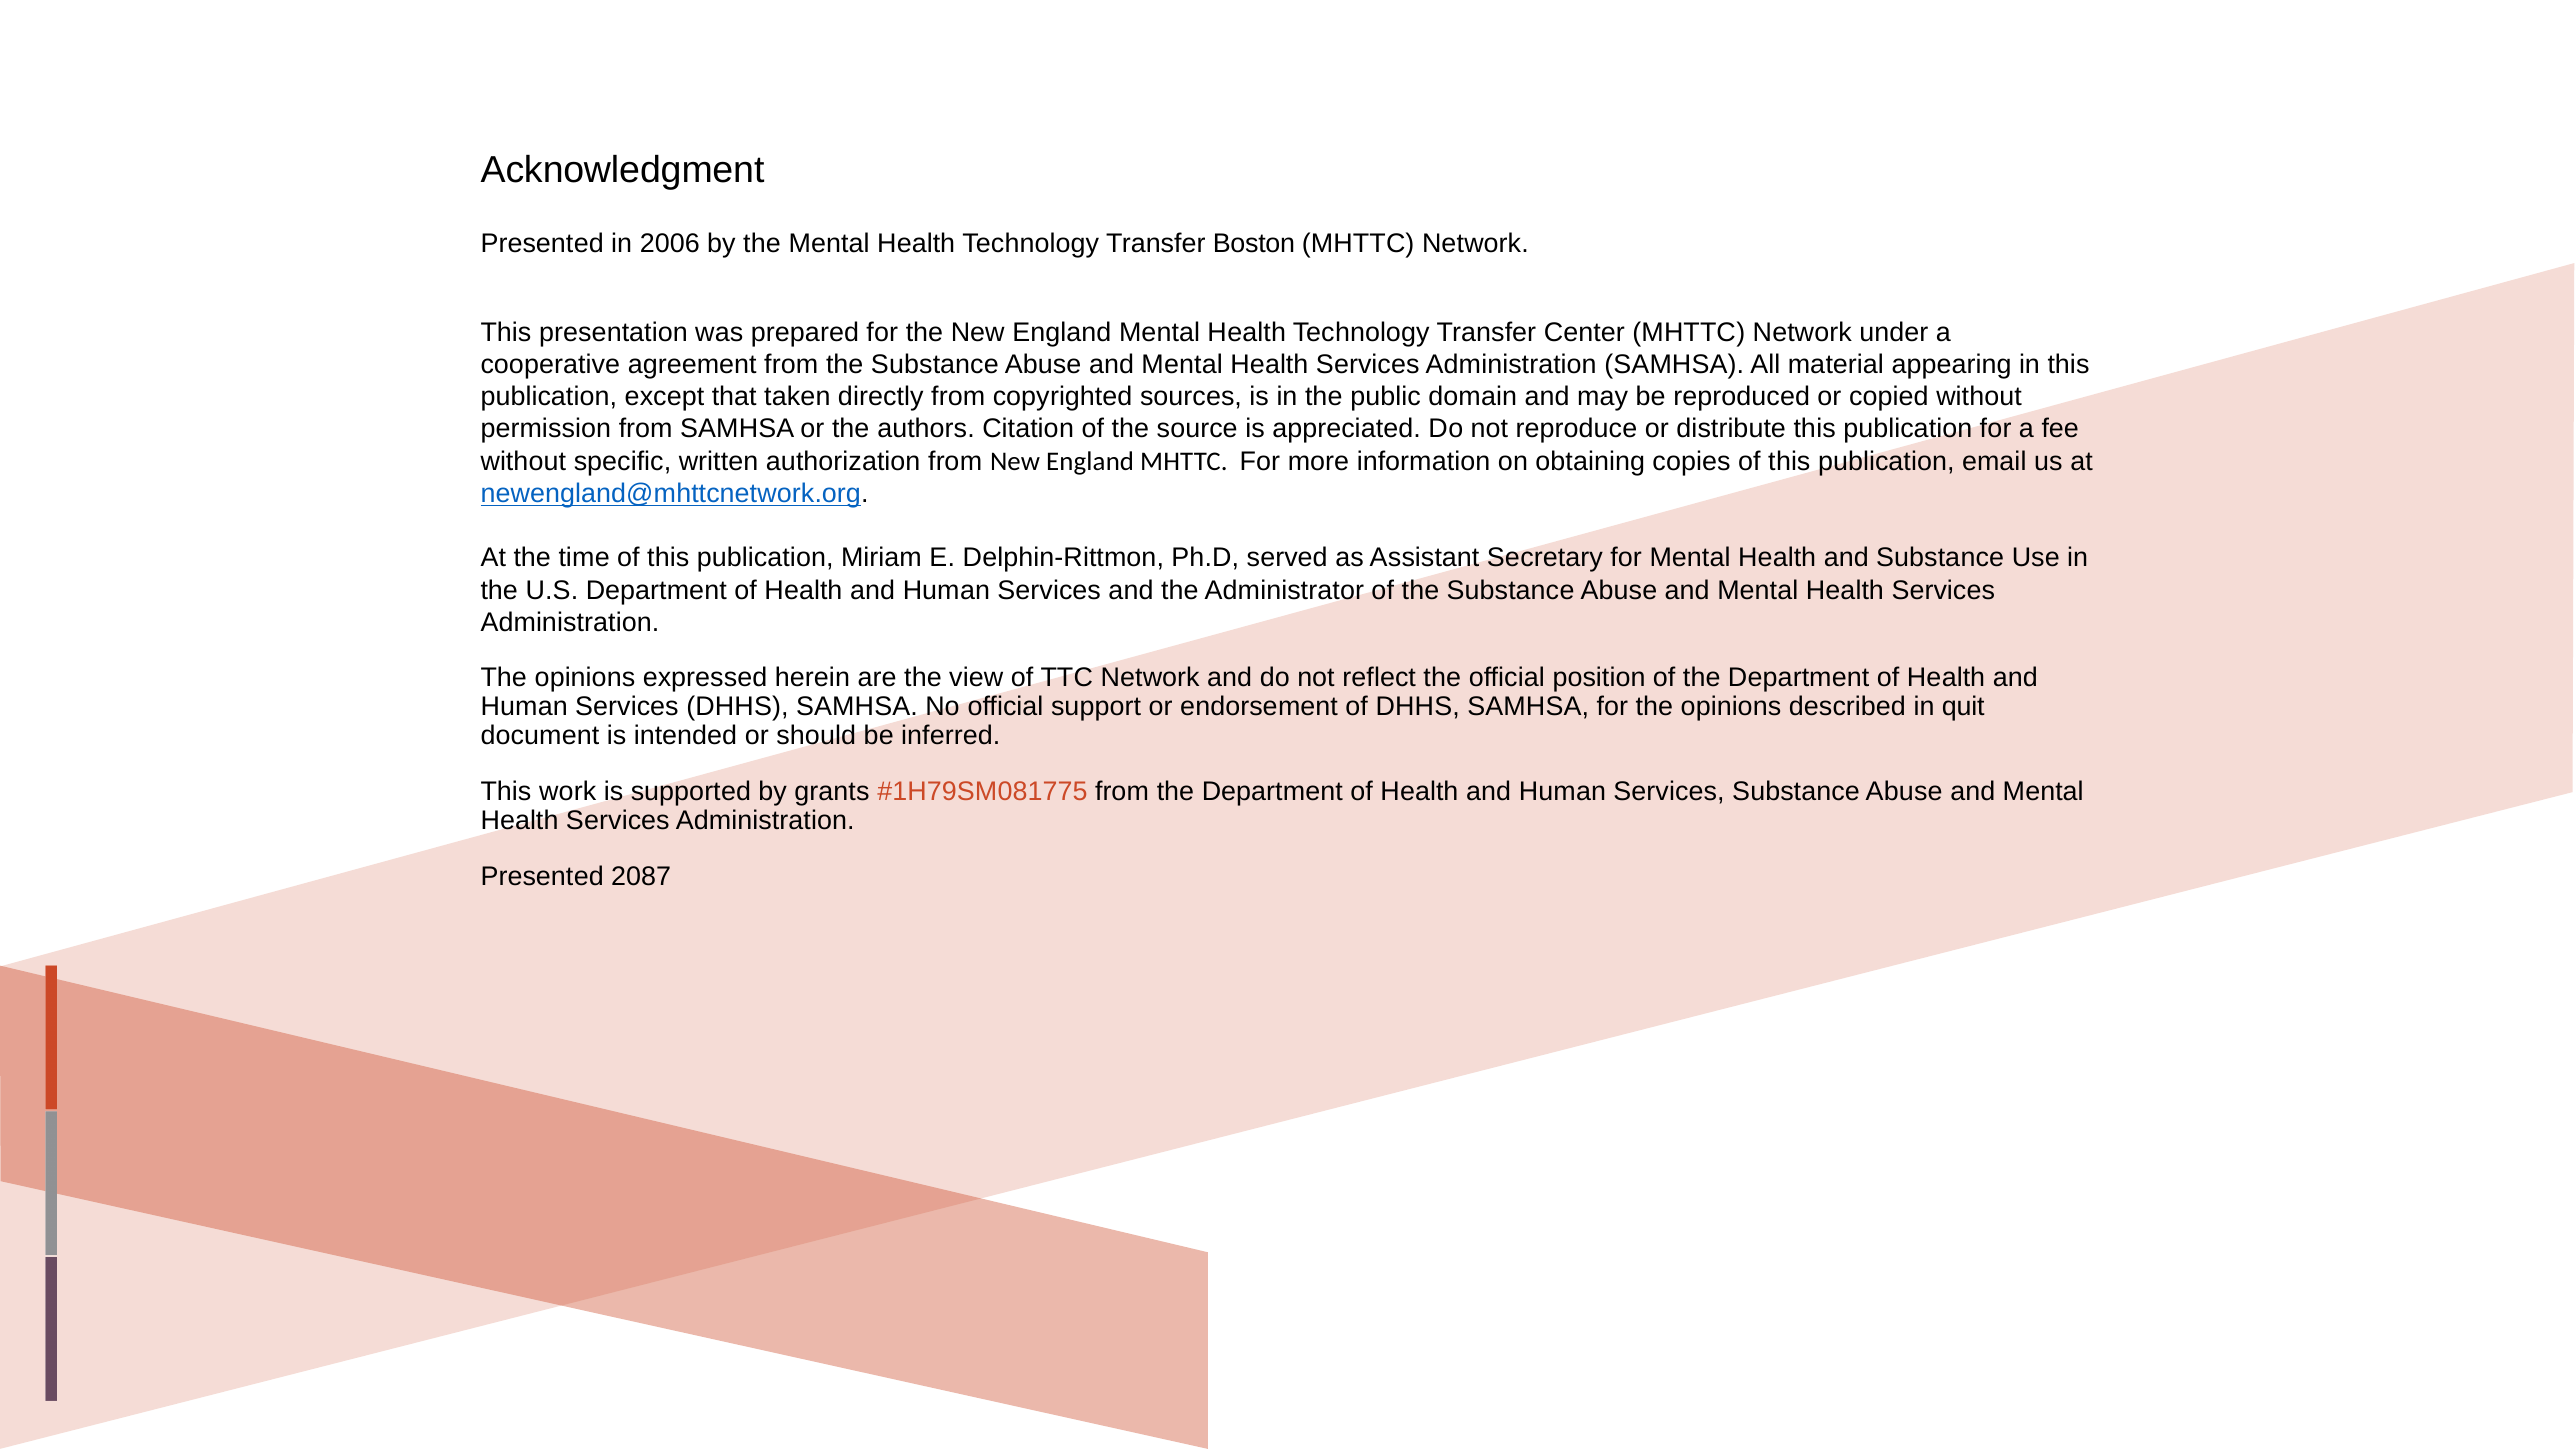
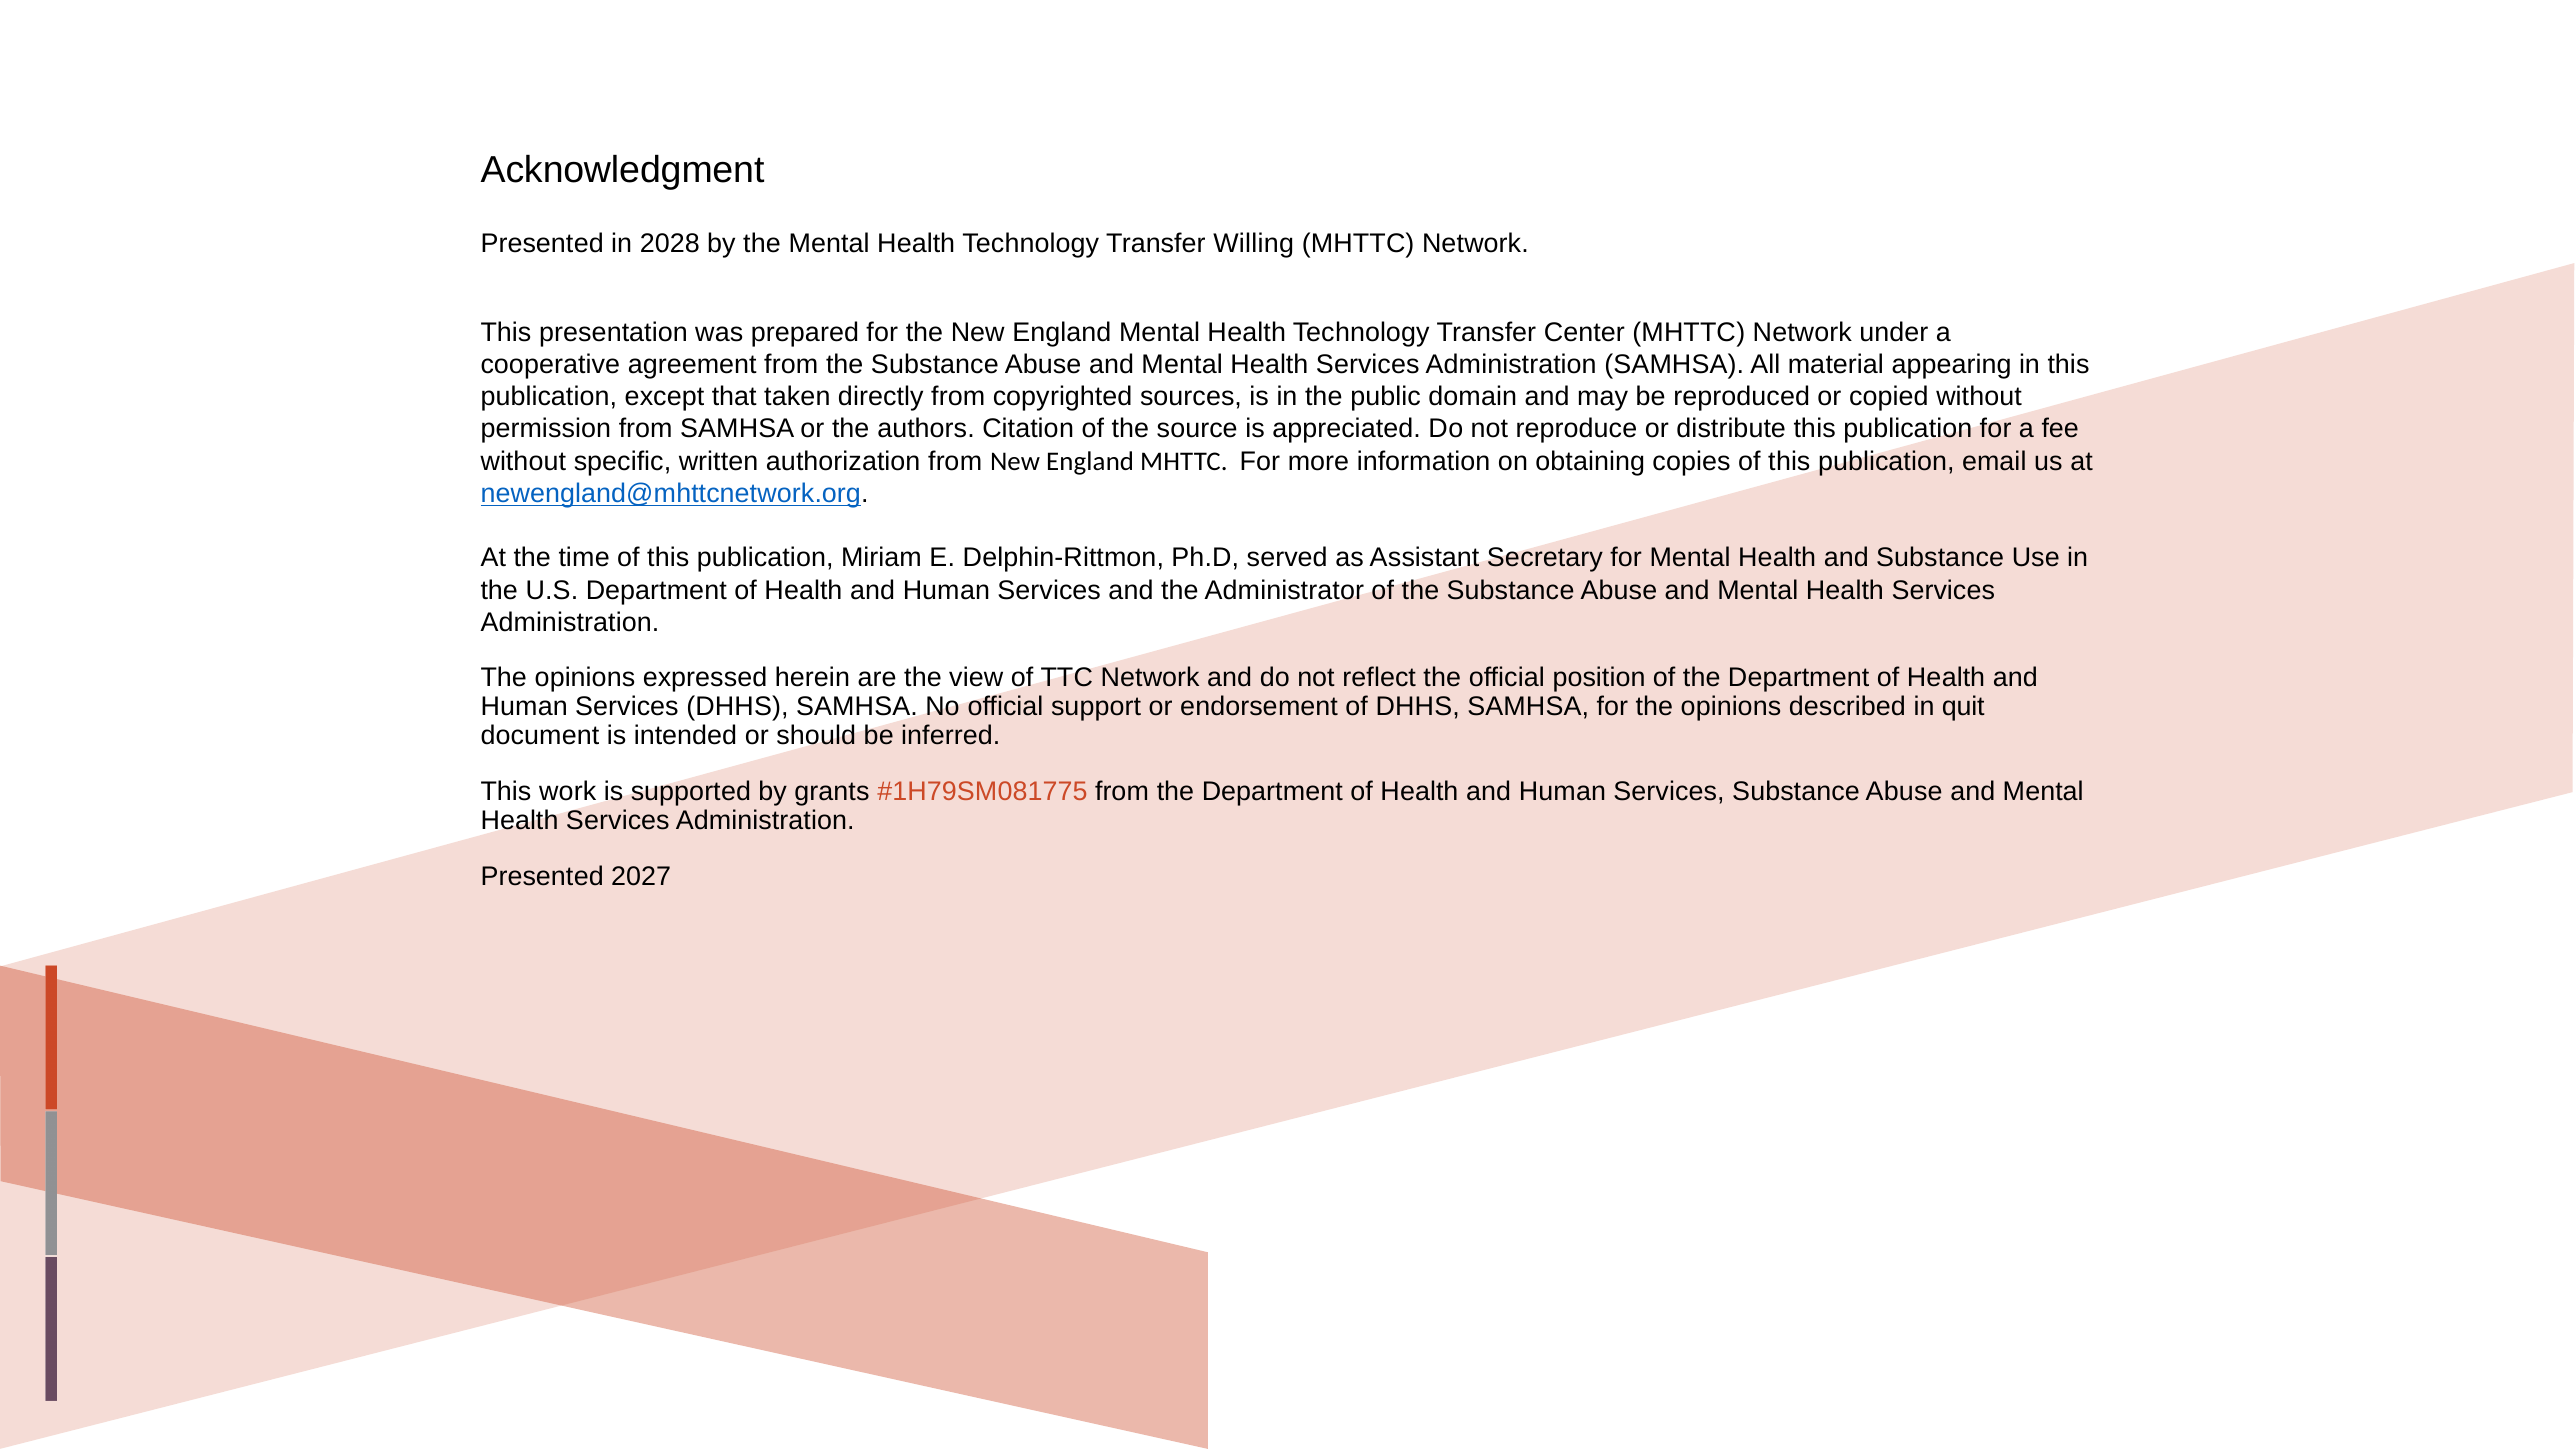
2006: 2006 -> 2028
Boston: Boston -> Willing
2087: 2087 -> 2027
